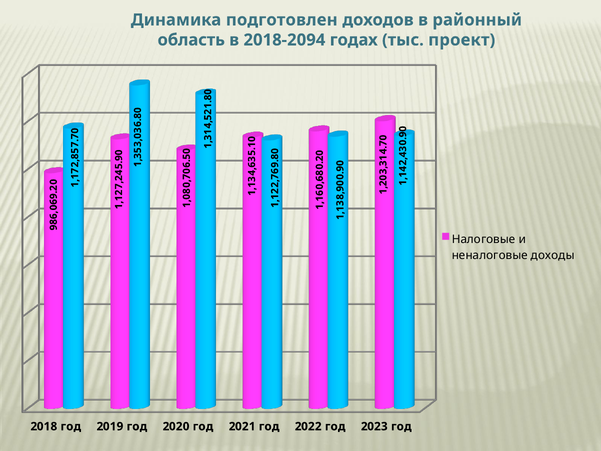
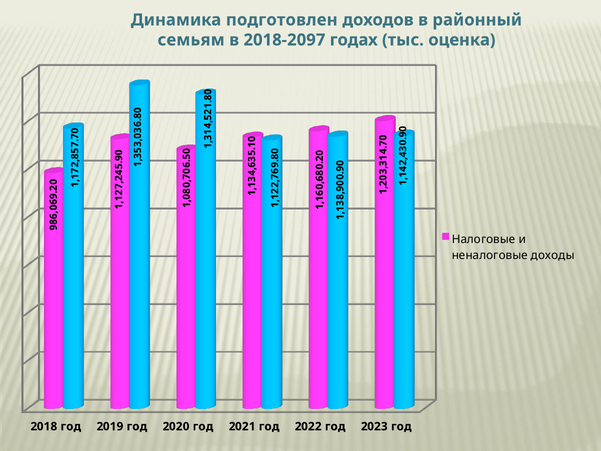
область: область -> семьям
2018-2094: 2018-2094 -> 2018-2097
проект: проект -> оценка
